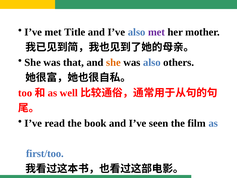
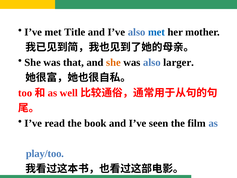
met at (157, 32) colour: purple -> blue
others: others -> larger
first/too: first/too -> play/too
